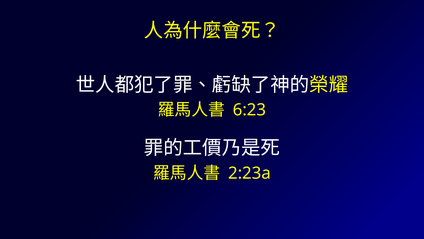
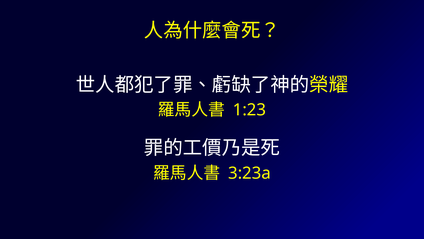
6:23: 6:23 -> 1:23
2:23a: 2:23a -> 3:23a
